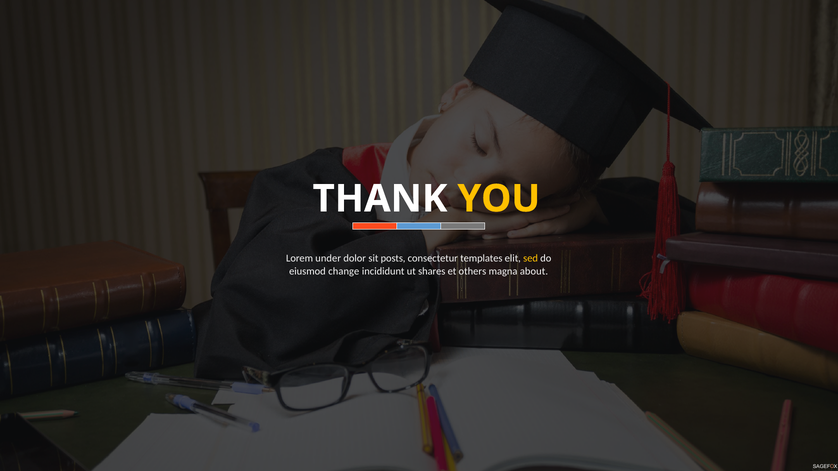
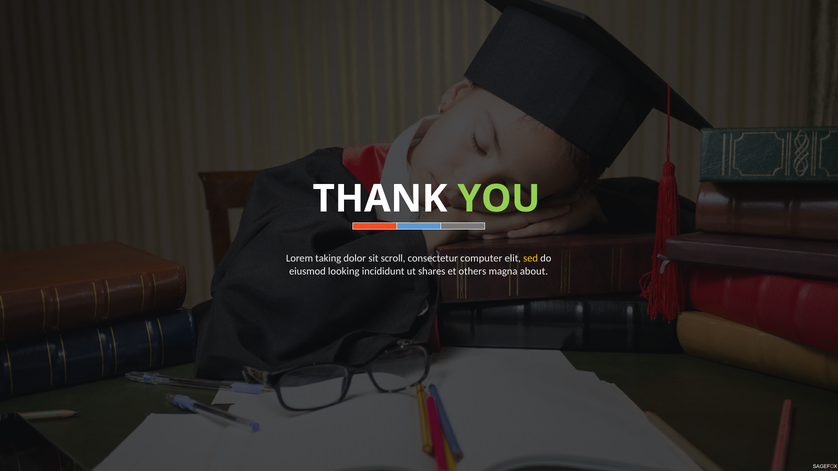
YOU colour: yellow -> light green
under: under -> taking
posts: posts -> scroll
templates: templates -> computer
change: change -> looking
